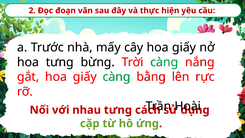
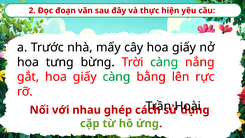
nhau tưng: tưng -> ghép
